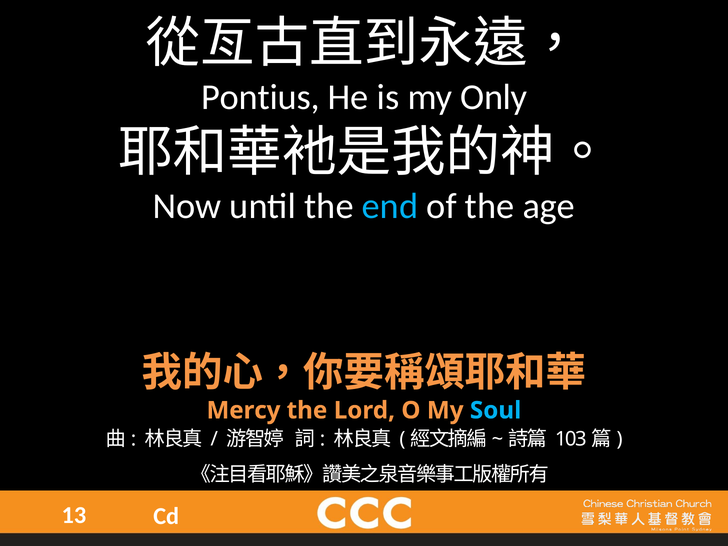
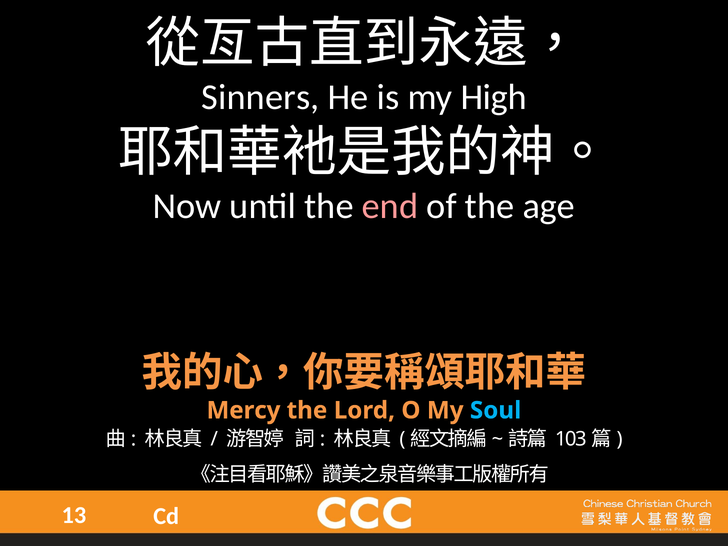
Pontius: Pontius -> Sinners
Only: Only -> High
end colour: light blue -> pink
